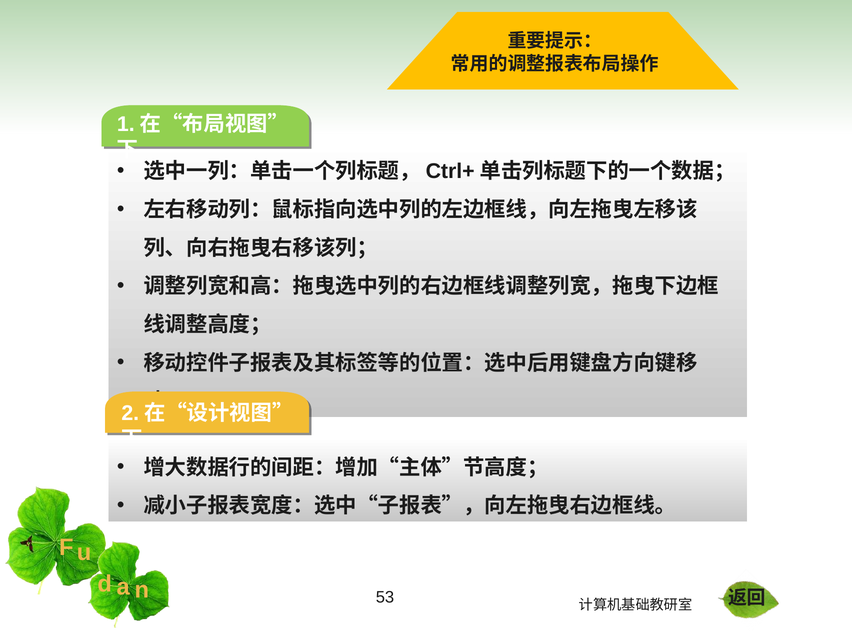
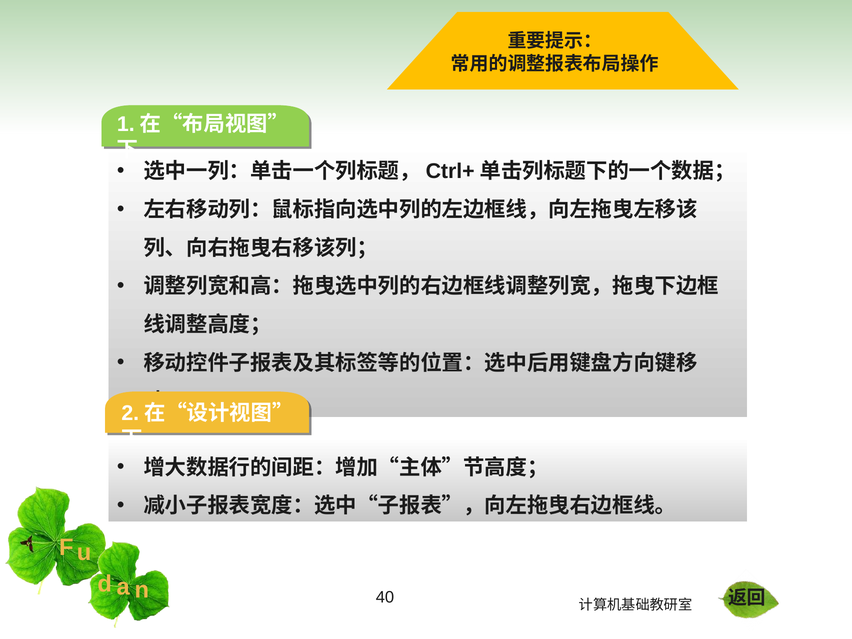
53: 53 -> 40
